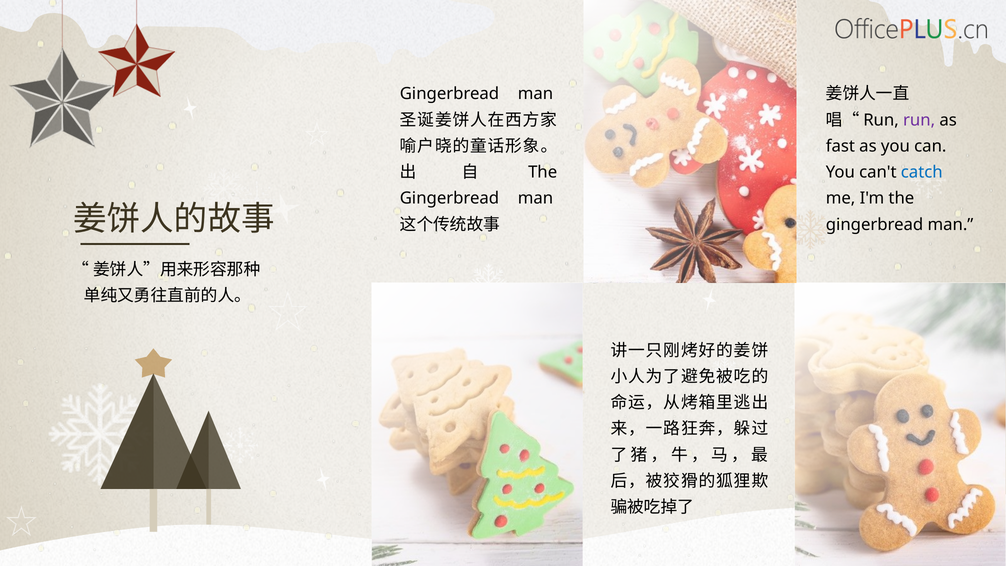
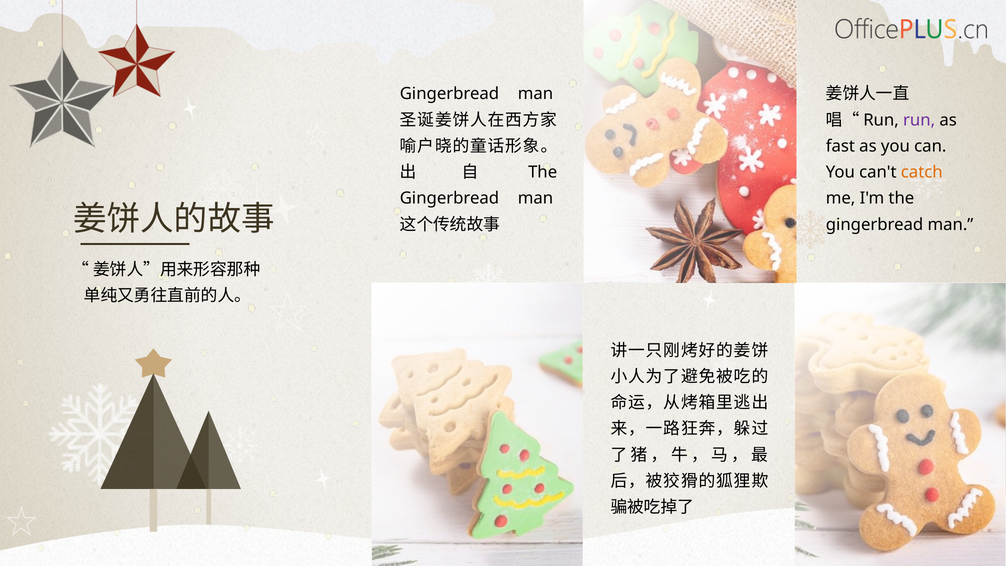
catch colour: blue -> orange
